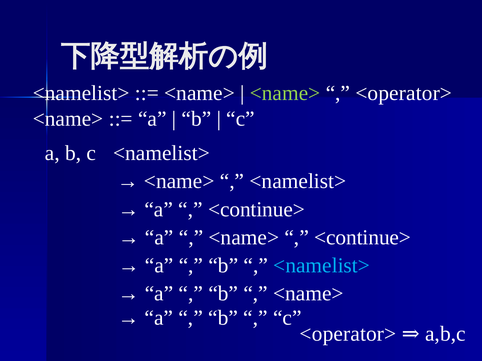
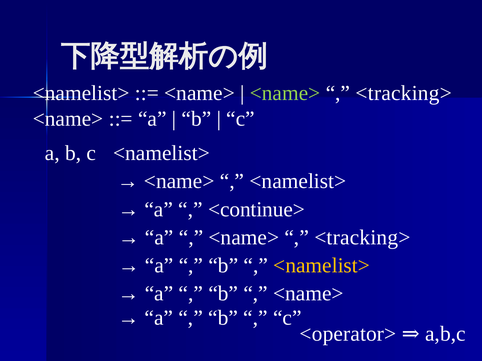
<operator> at (404, 93): <operator> -> <tracking>
<continue> at (363, 238): <continue> -> <tracking>
<namelist> at (322, 266) colour: light blue -> yellow
